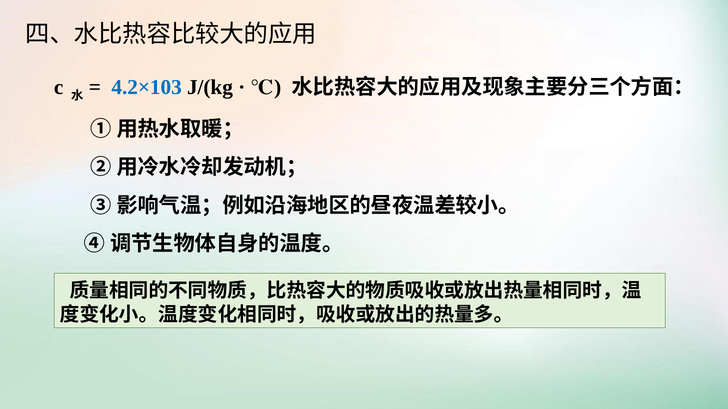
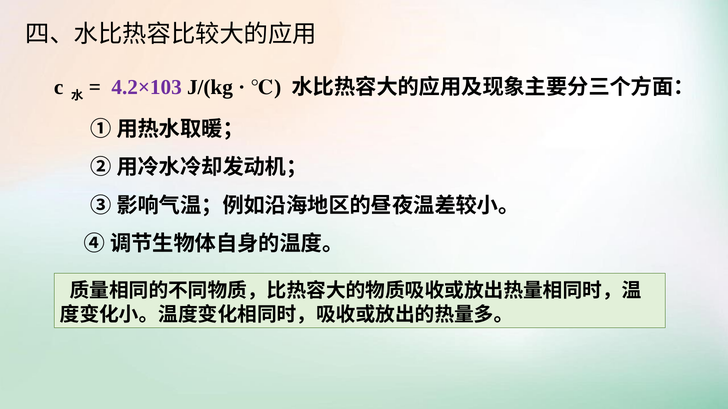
4.2×103 colour: blue -> purple
